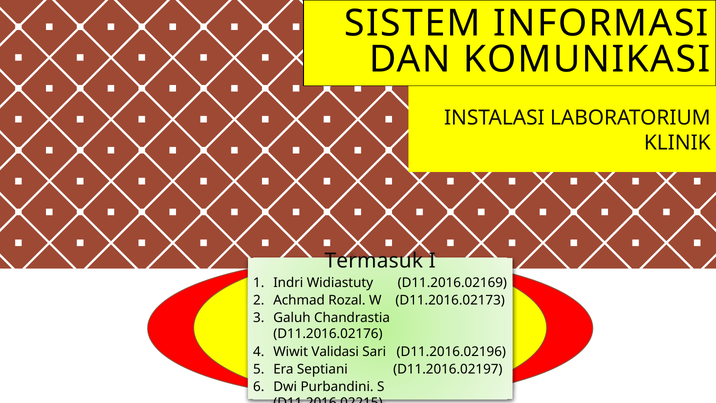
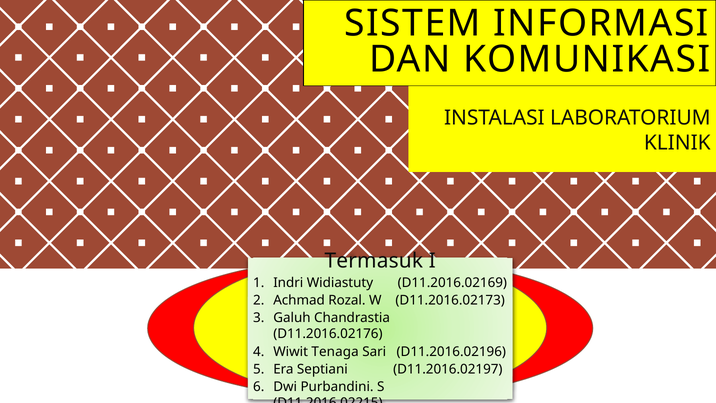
Validasi: Validasi -> Tenaga
